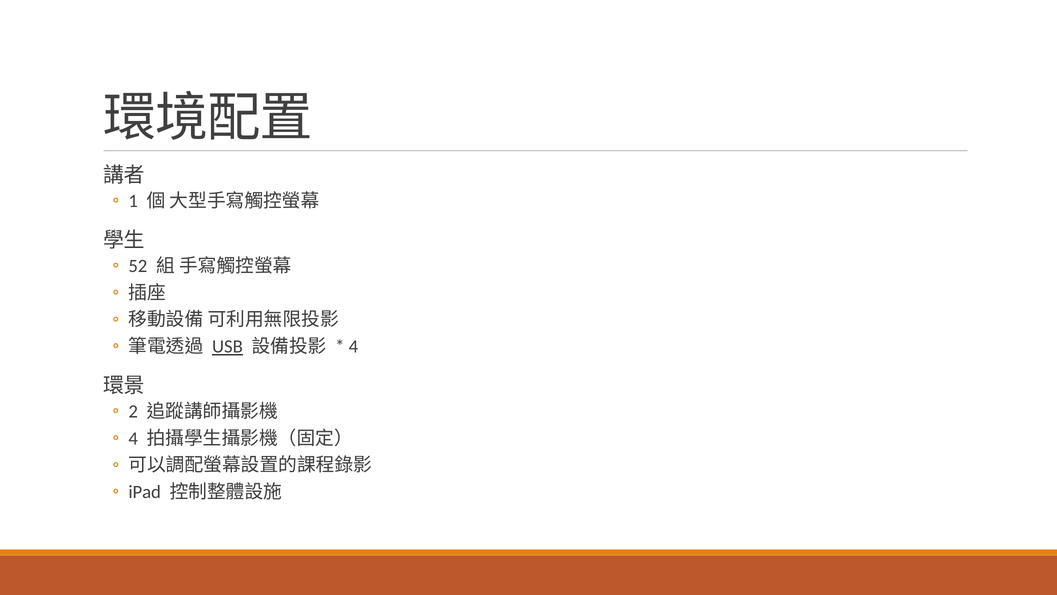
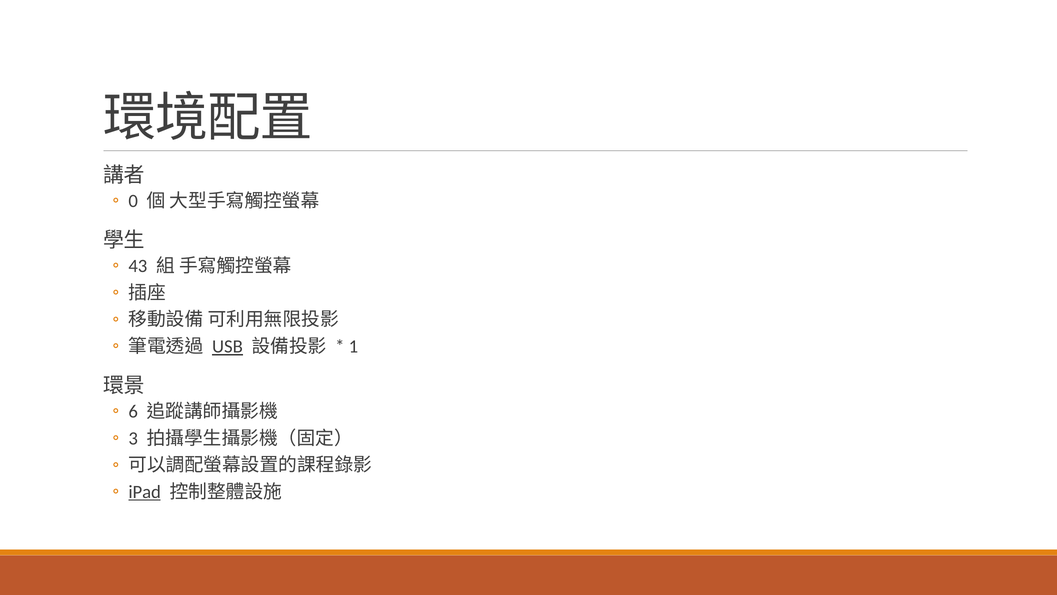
1: 1 -> 0
52: 52 -> 43
4 at (353, 346): 4 -> 1
2: 2 -> 6
4 at (133, 438): 4 -> 3
iPad underline: none -> present
